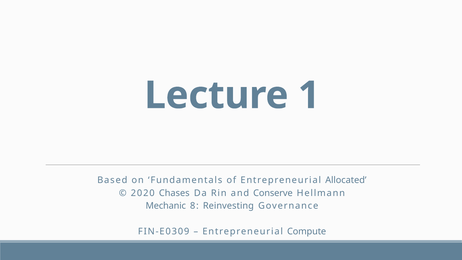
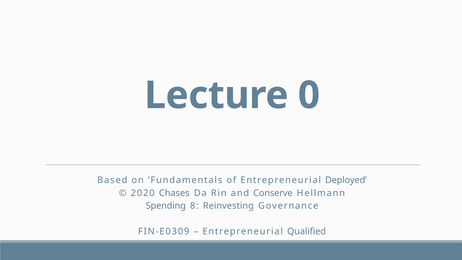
1: 1 -> 0
Allocated: Allocated -> Deployed
Mechanic: Mechanic -> Spending
Compute: Compute -> Qualified
